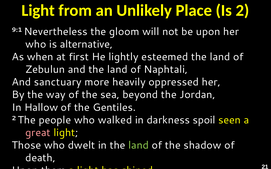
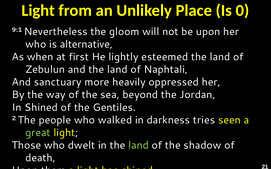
Is 2: 2 -> 0
In Hallow: Hallow -> Shined
spoil: spoil -> tries
great colour: pink -> light green
